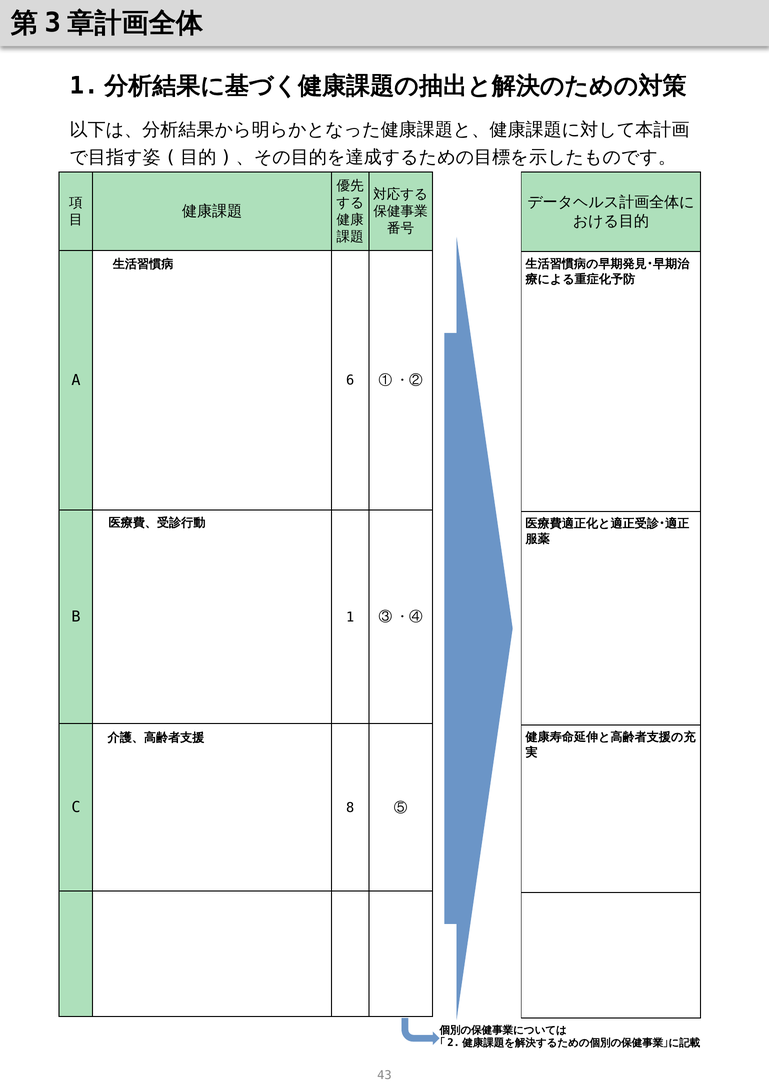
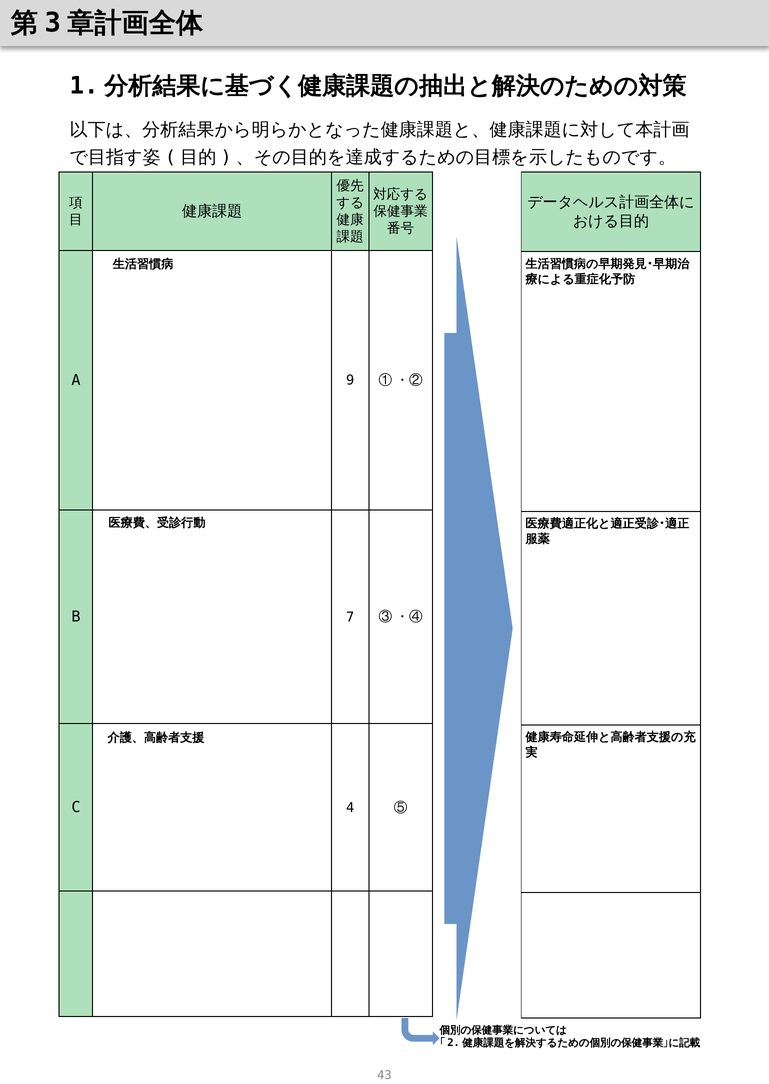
6: 6 -> 9
1: 1 -> 7
8: 8 -> 4
